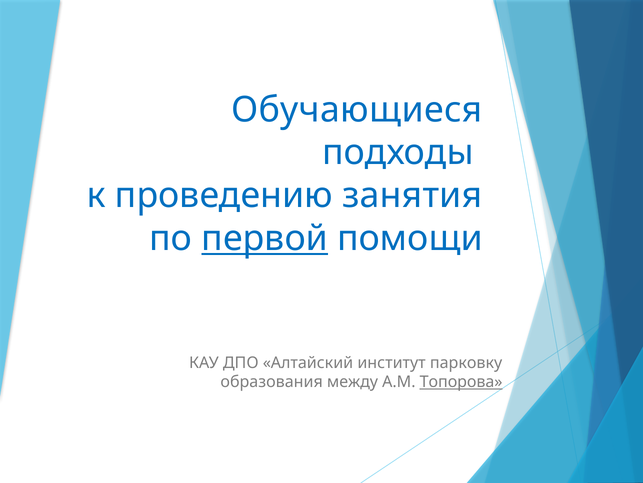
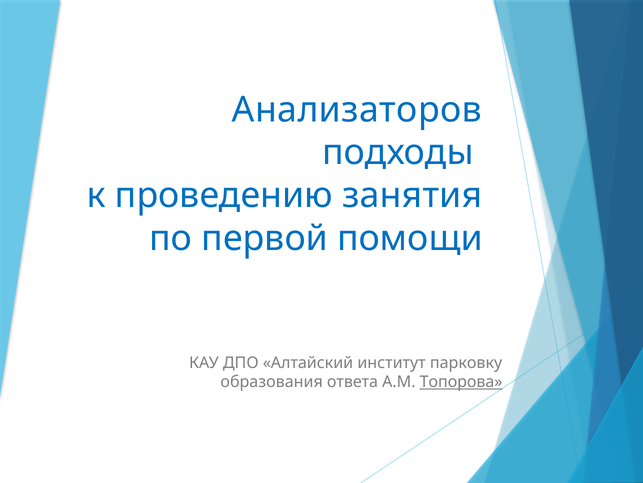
Обучающиеся: Обучающиеся -> Анализаторов
первой underline: present -> none
между: между -> ответа
